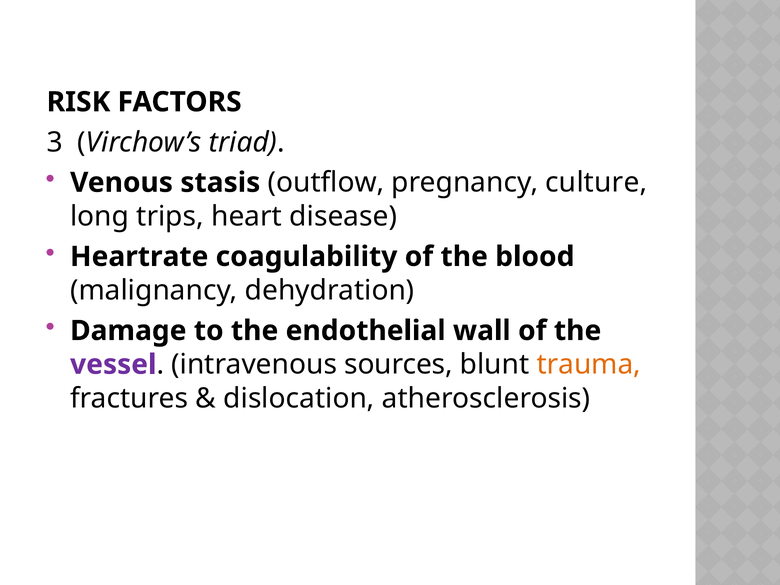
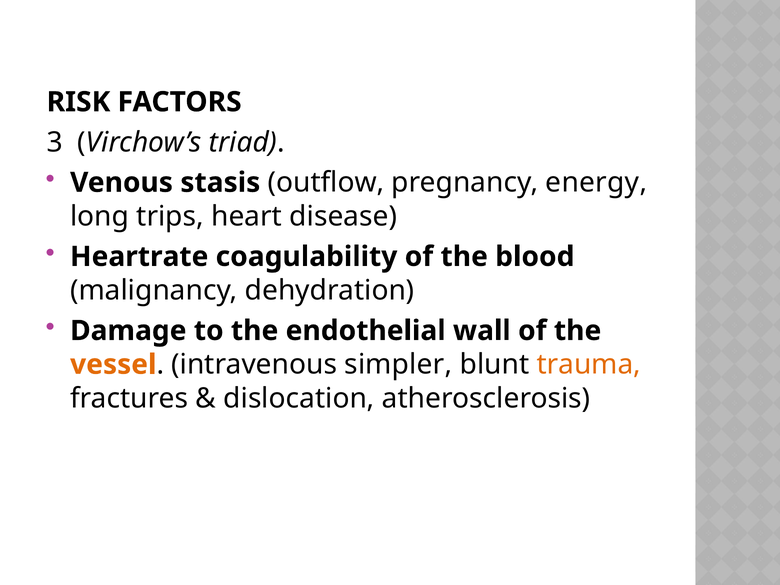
culture: culture -> energy
vessel colour: purple -> orange
sources: sources -> simpler
